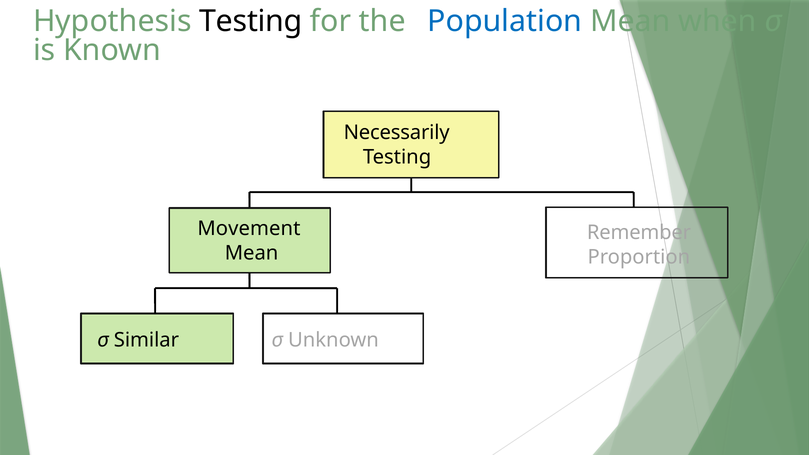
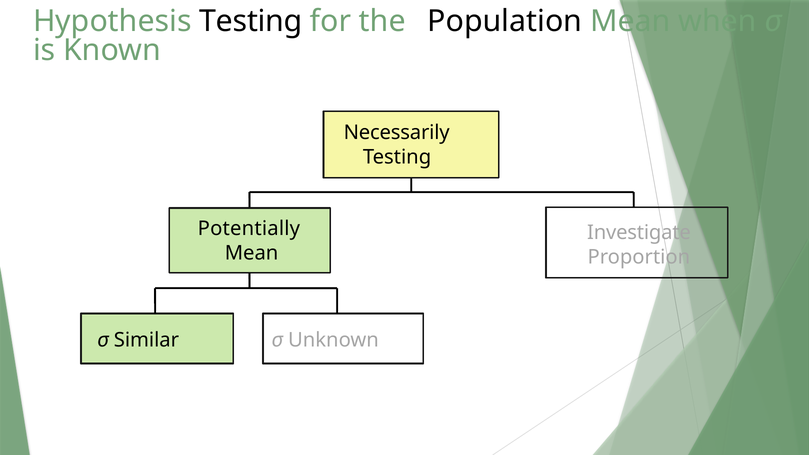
Population colour: blue -> black
Movement: Movement -> Potentially
Remember: Remember -> Investigate
